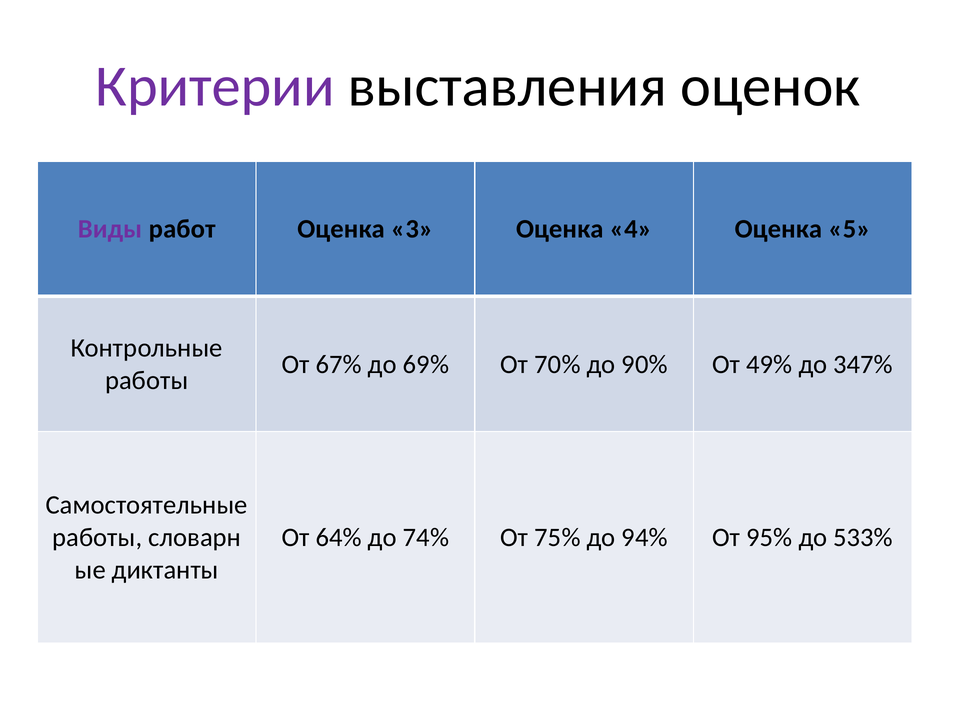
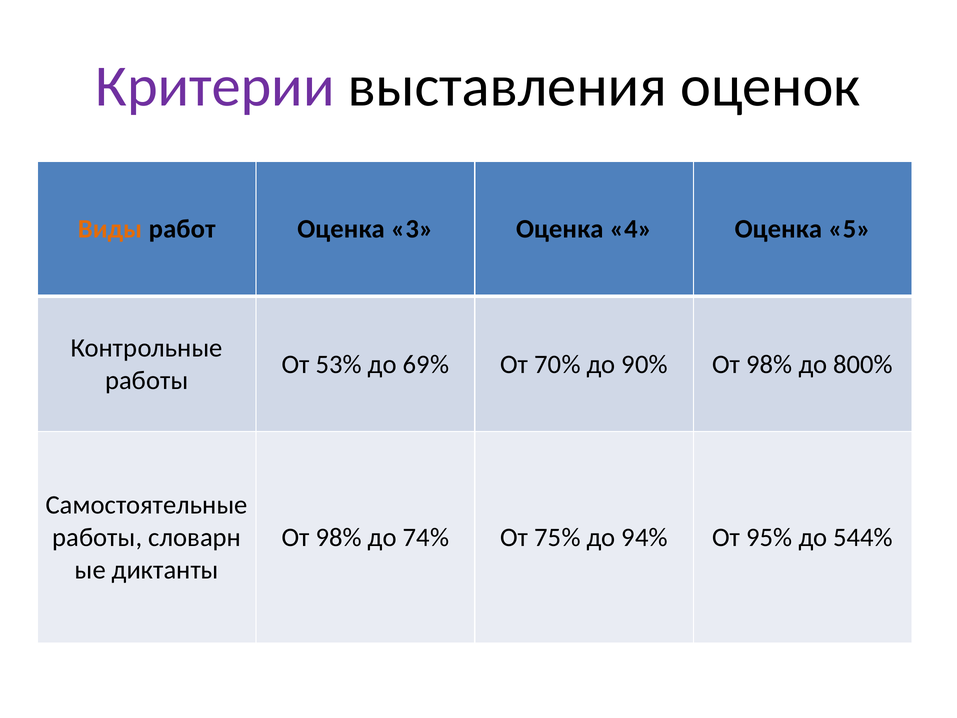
Виды colour: purple -> orange
67%: 67% -> 53%
90% От 49%: 49% -> 98%
347%: 347% -> 800%
64% at (339, 537): 64% -> 98%
533%: 533% -> 544%
